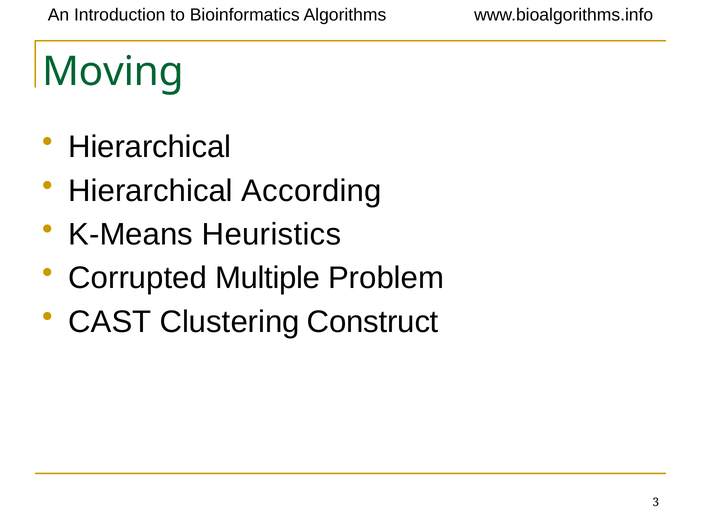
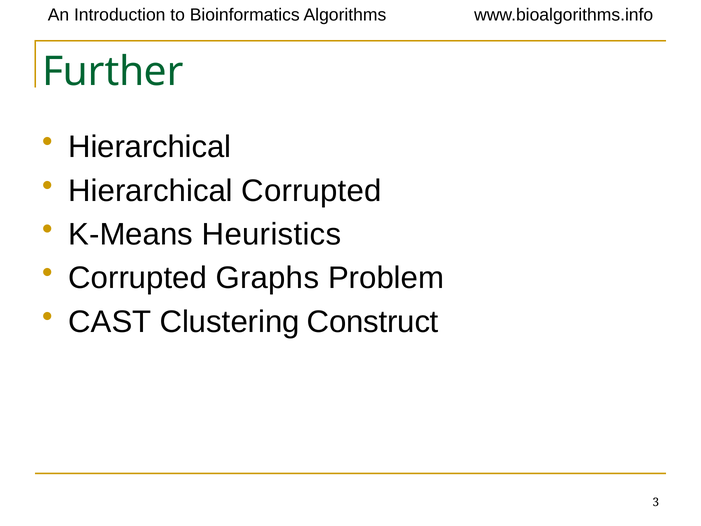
Moving: Moving -> Further
Hierarchical According: According -> Corrupted
Multiple: Multiple -> Graphs
